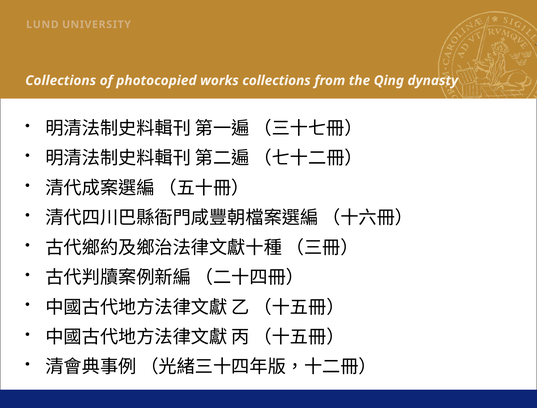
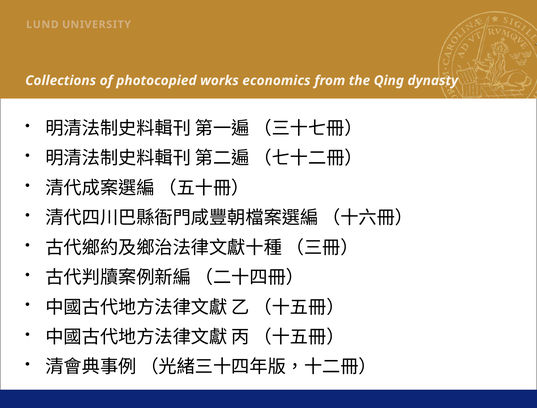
works collections: collections -> economics
